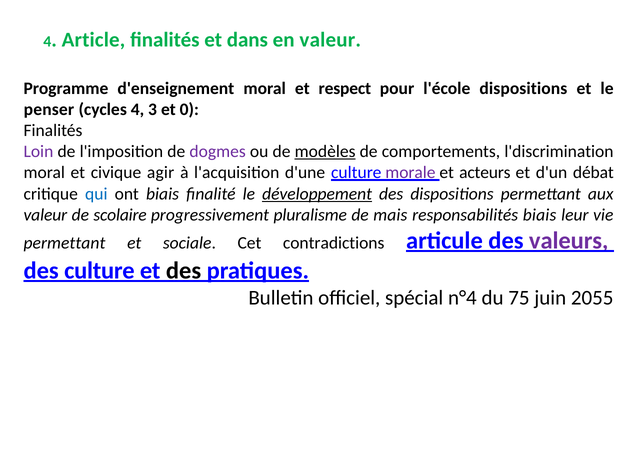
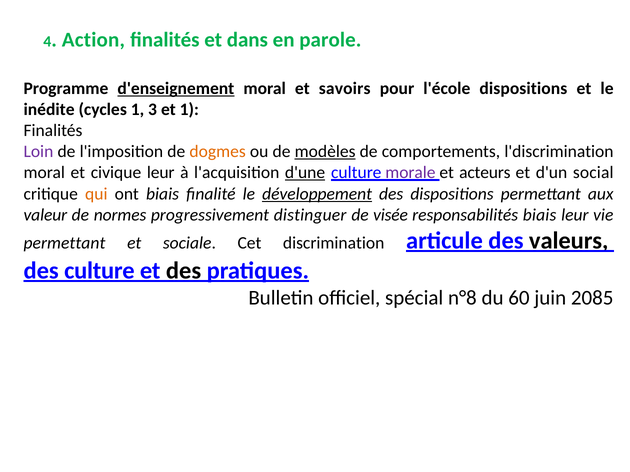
Article: Article -> Action
en valeur: valeur -> parole
d'enseignement underline: none -> present
respect: respect -> savoirs
penser: penser -> inédite
cycles 4: 4 -> 1
et 0: 0 -> 1
dogmes colour: purple -> orange
civique agir: agir -> leur
d'une underline: none -> present
débat: débat -> social
qui colour: blue -> orange
scolaire: scolaire -> normes
pluralisme: pluralisme -> distinguer
mais: mais -> visée
contradictions: contradictions -> discrimination
valeurs colour: purple -> black
n°4: n°4 -> n°8
75: 75 -> 60
2055: 2055 -> 2085
